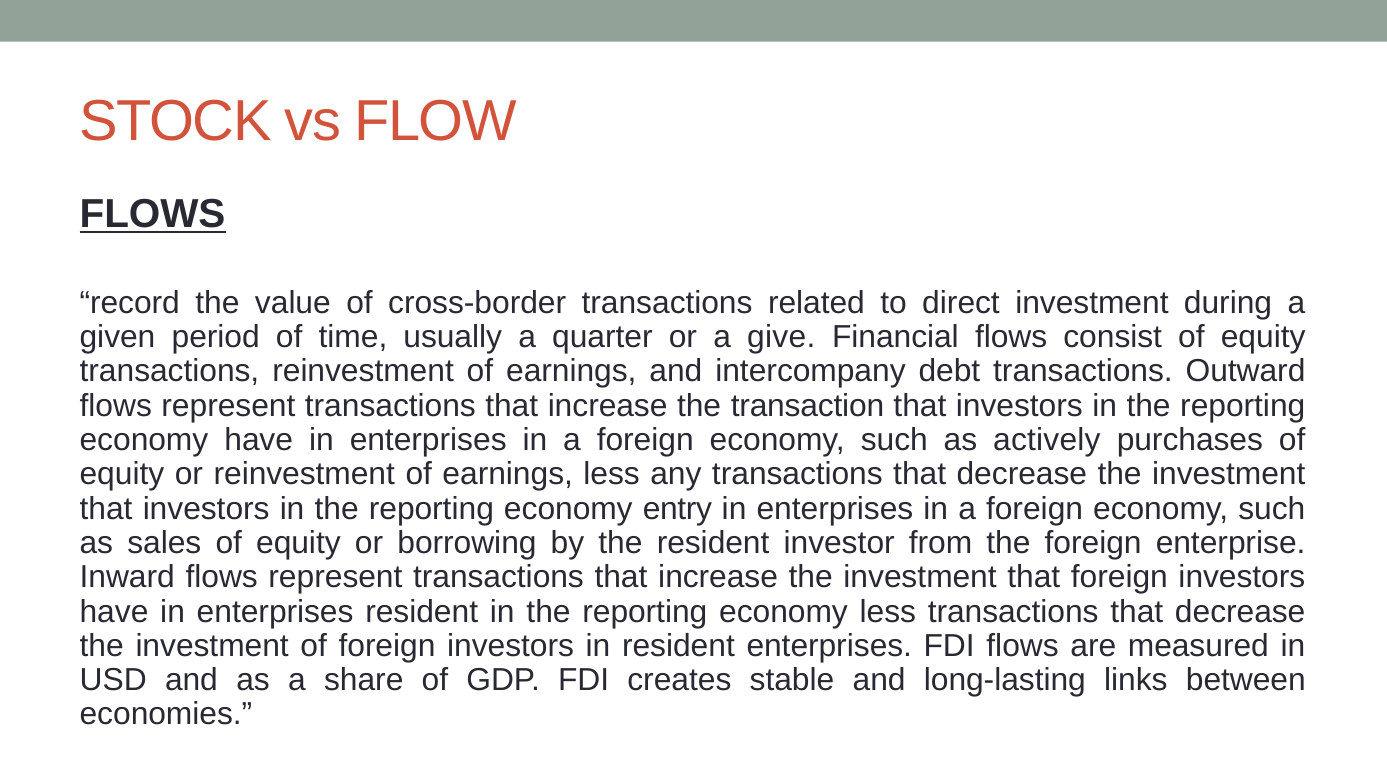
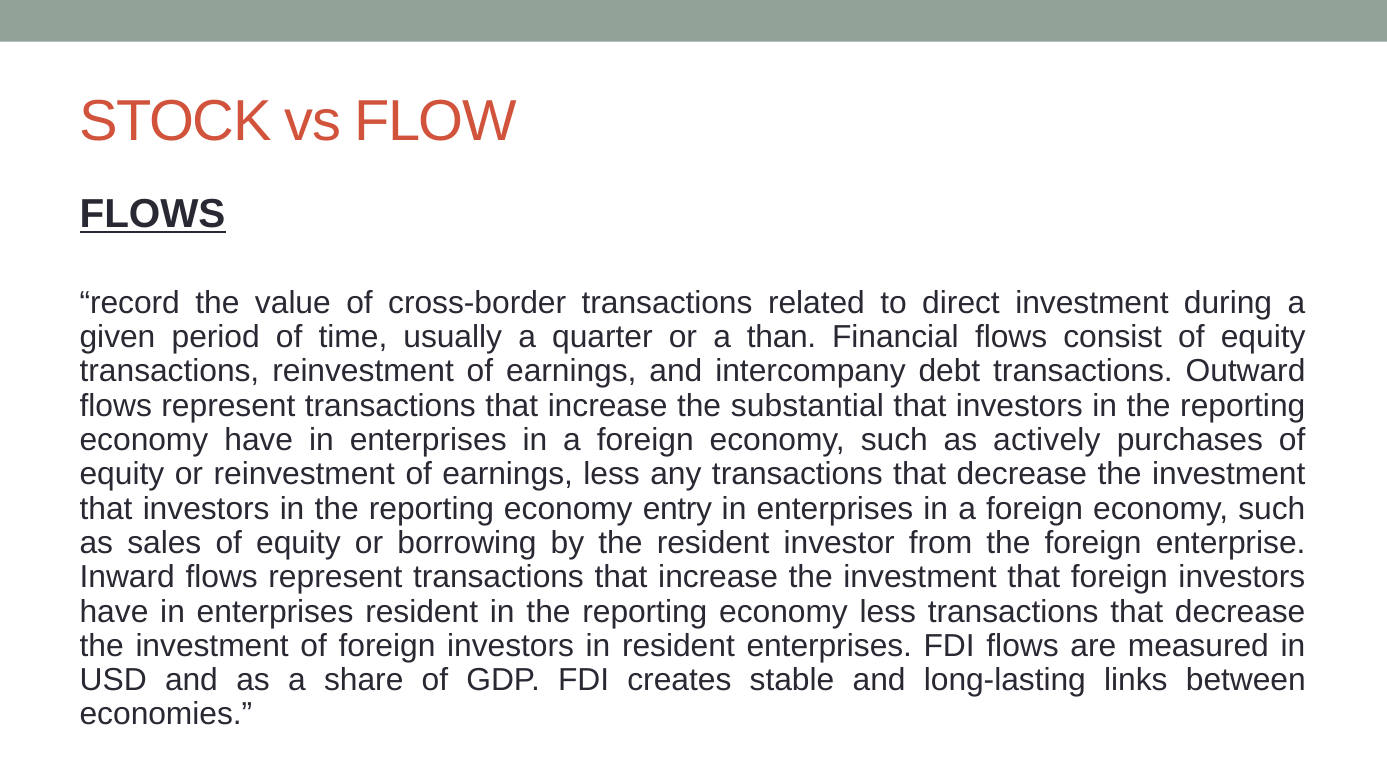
give: give -> than
transaction: transaction -> substantial
